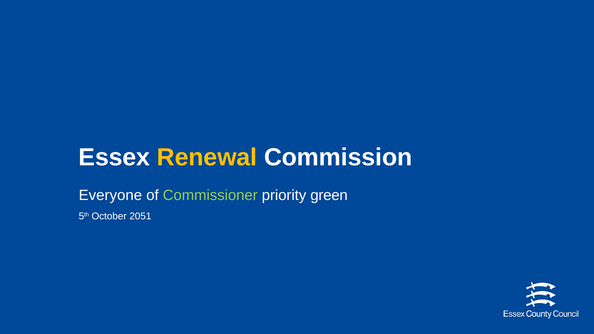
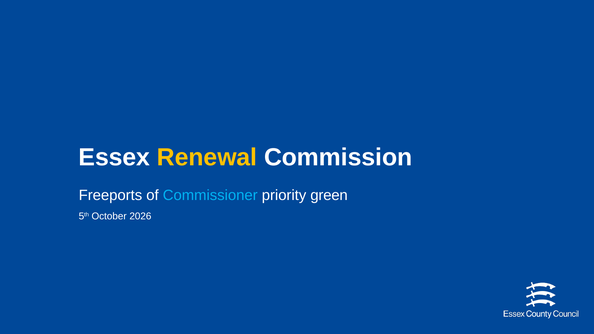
Everyone: Everyone -> Freeports
Commissioner colour: light green -> light blue
2051: 2051 -> 2026
